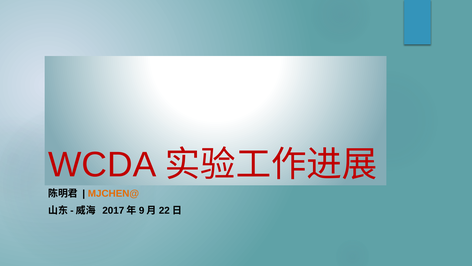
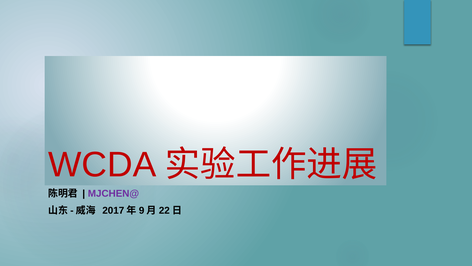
MJCHEN@ colour: orange -> purple
